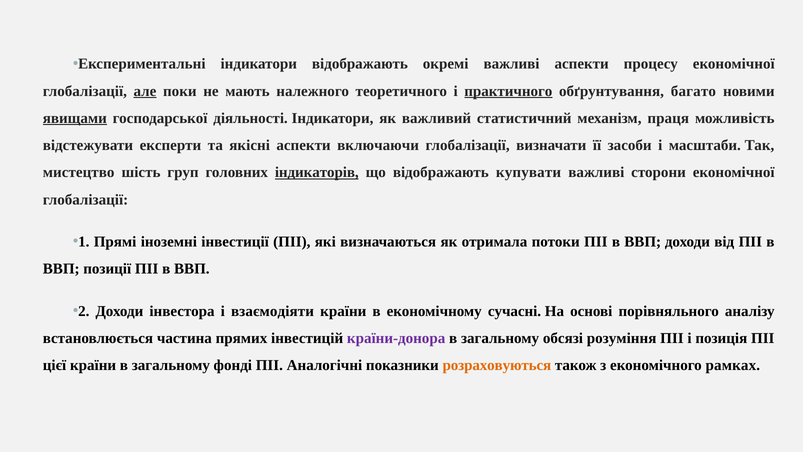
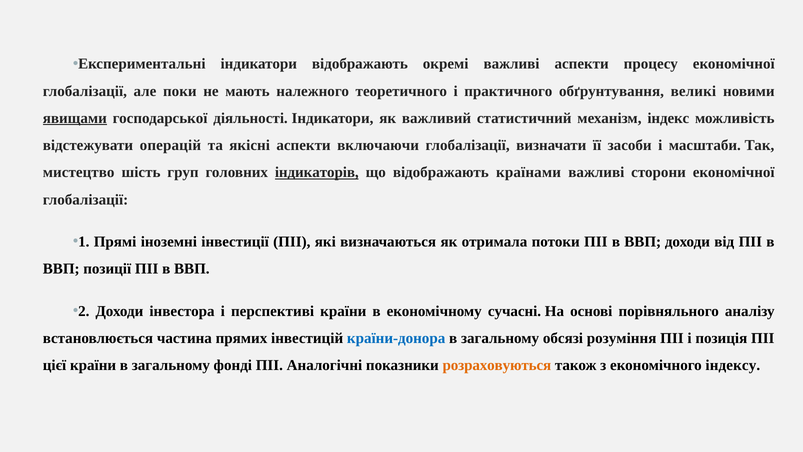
але underline: present -> none
практичного underline: present -> none
багато: багато -> великі
праця: праця -> індекс
експерти: експерти -> операцій
купувати: купувати -> країнами
взаємодіяти: взаємодіяти -> перспективі
країни-донора colour: purple -> blue
рамках: рамках -> індексу
